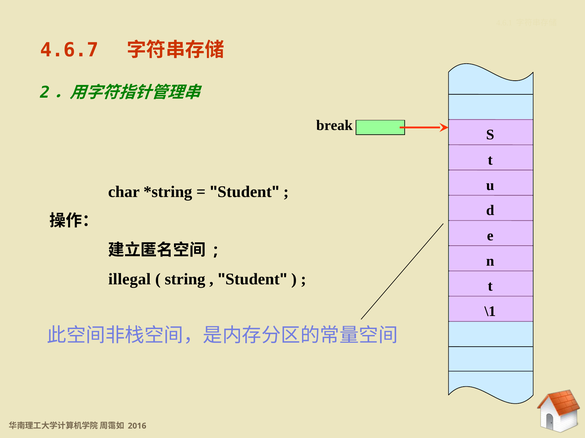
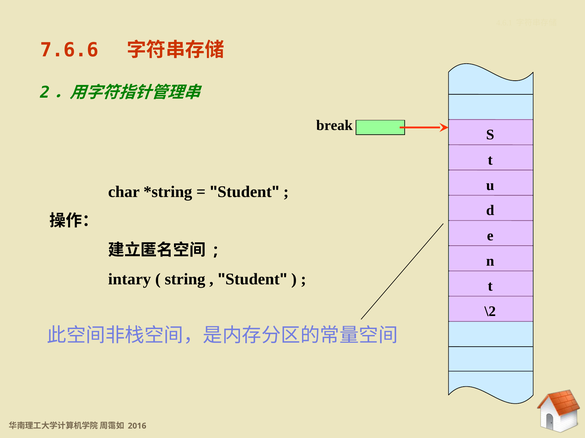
4.6.7: 4.6.7 -> 7.6.6
illegal: illegal -> intary
\1: \1 -> \2
